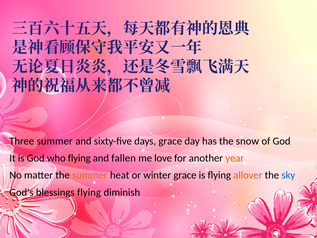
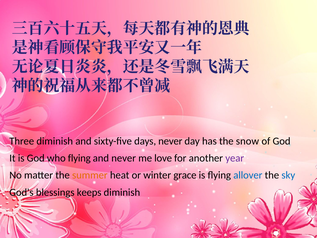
Three summer: summer -> diminish
days grace: grace -> never
and fallen: fallen -> never
year colour: orange -> purple
allover colour: orange -> blue
blessings flying: flying -> keeps
